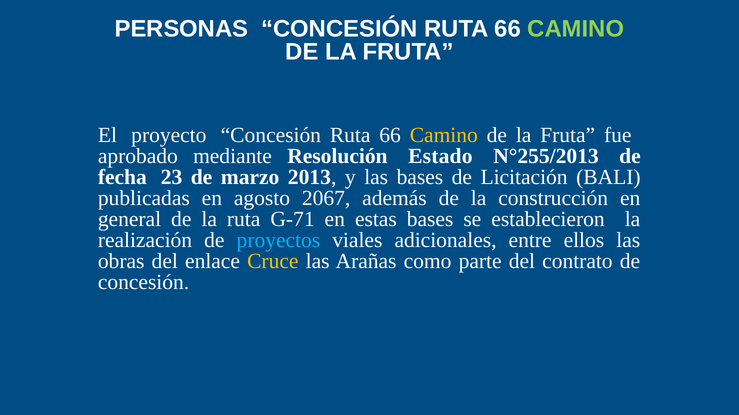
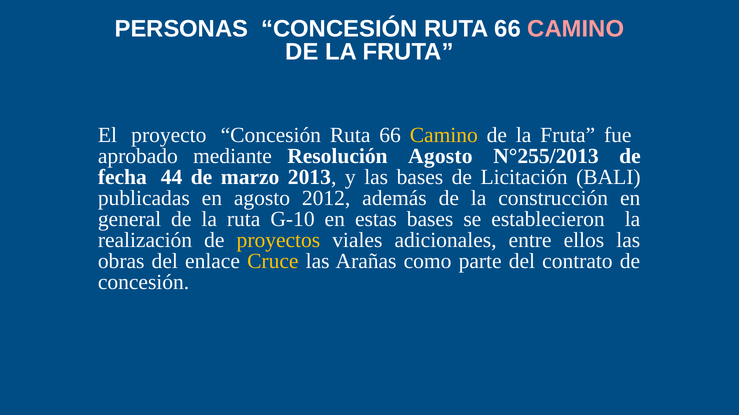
CAMINO at (576, 29) colour: light green -> pink
Resolución Estado: Estado -> Agosto
23: 23 -> 44
2067: 2067 -> 2012
G-71: G-71 -> G-10
proyectos colour: light blue -> yellow
